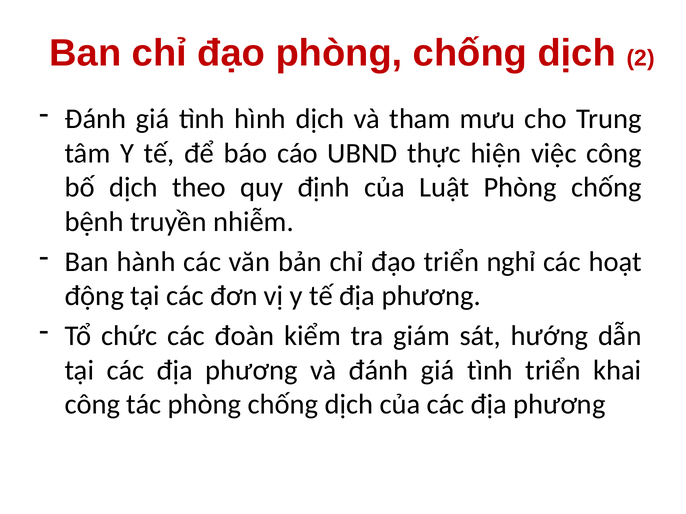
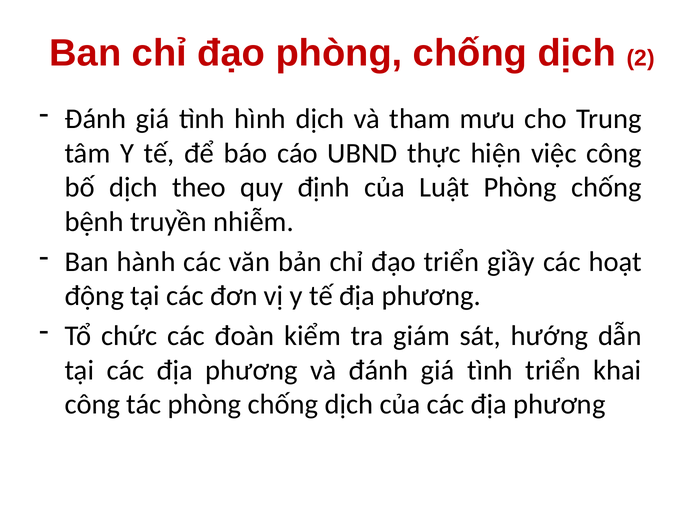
nghỉ: nghỉ -> giầy
